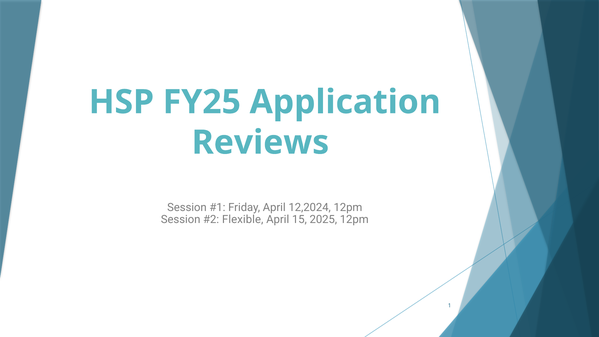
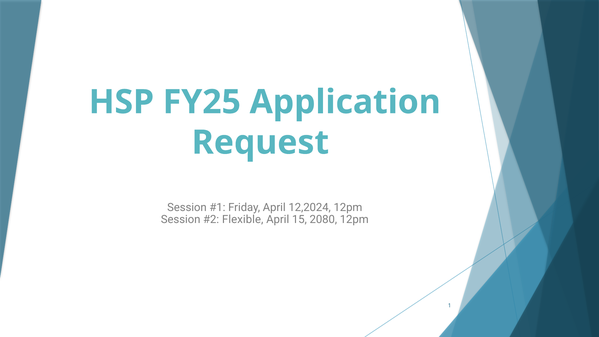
Reviews: Reviews -> Request
2025: 2025 -> 2080
